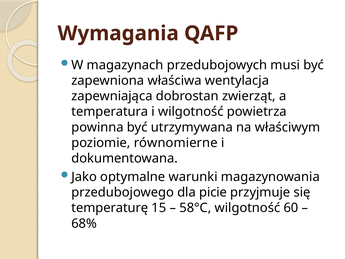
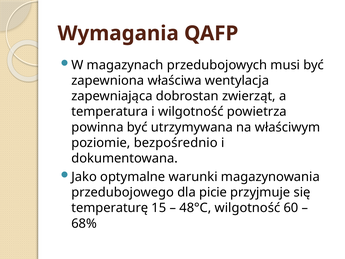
równomierne: równomierne -> bezpośrednio
58°C: 58°C -> 48°C
